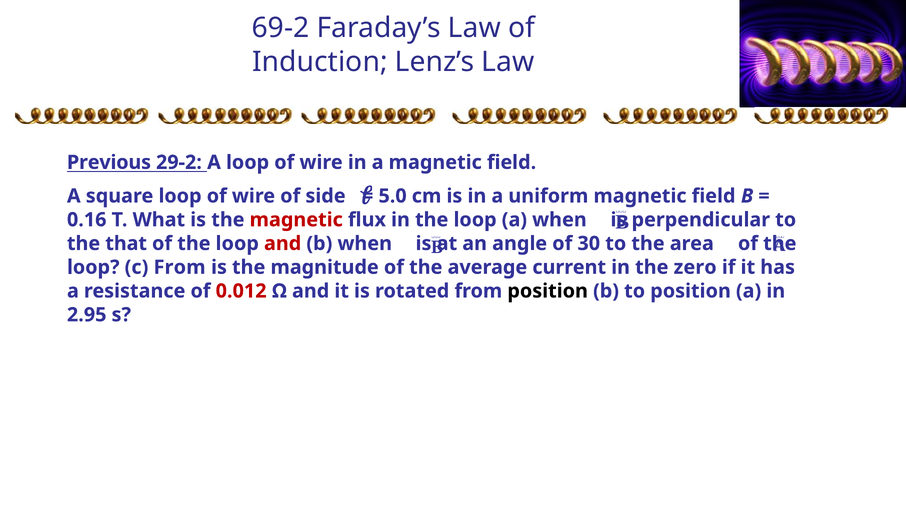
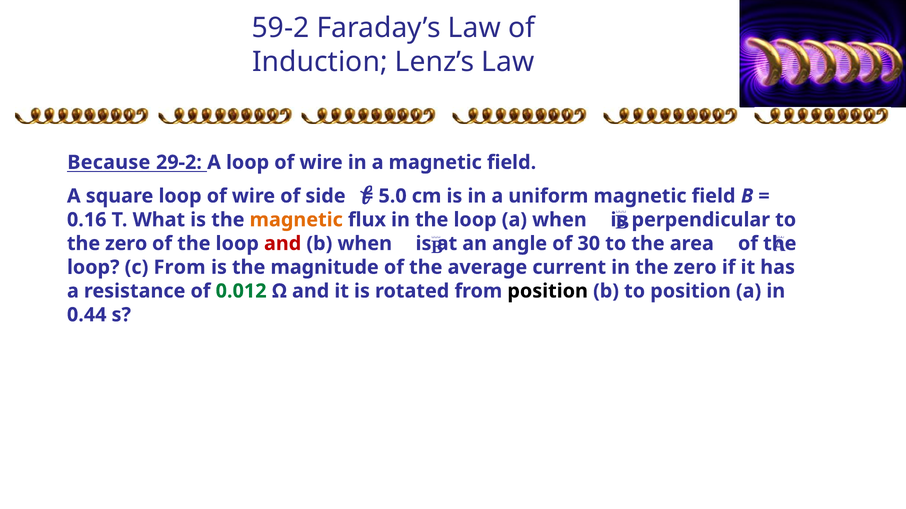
69-2: 69-2 -> 59-2
Previous: Previous -> Because
magnetic at (296, 220) colour: red -> orange
that at (126, 244): that -> zero
0.012 colour: red -> green
2.95: 2.95 -> 0.44
